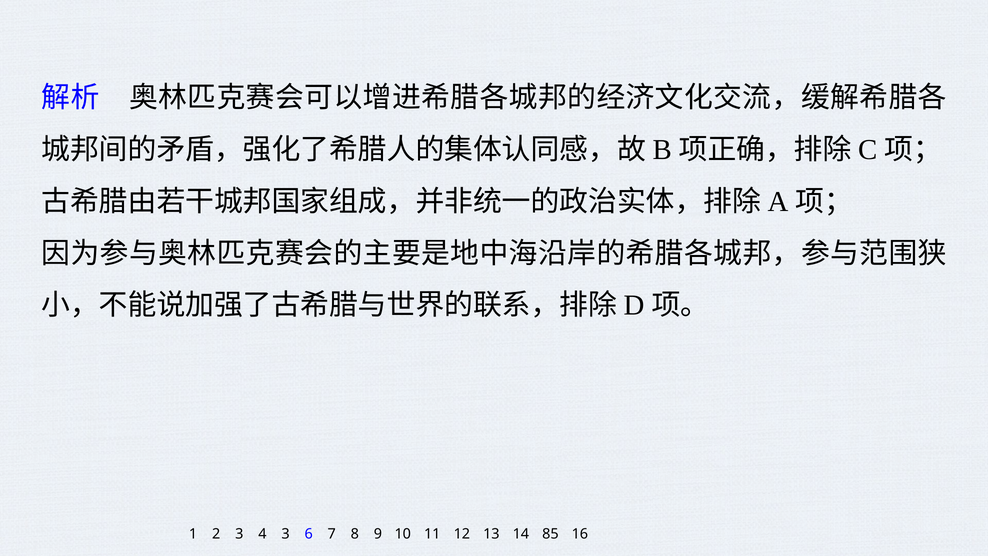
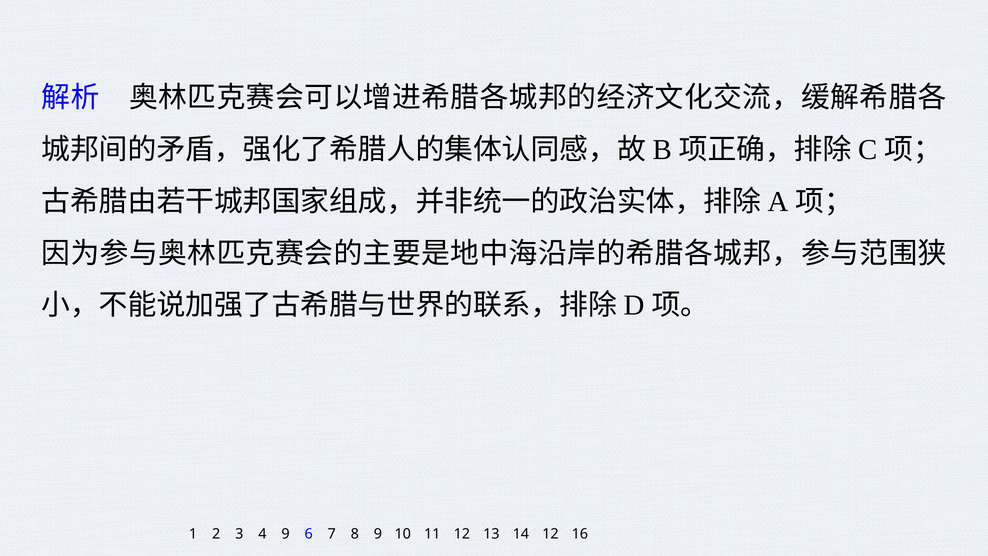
4 3: 3 -> 9
14 85: 85 -> 12
